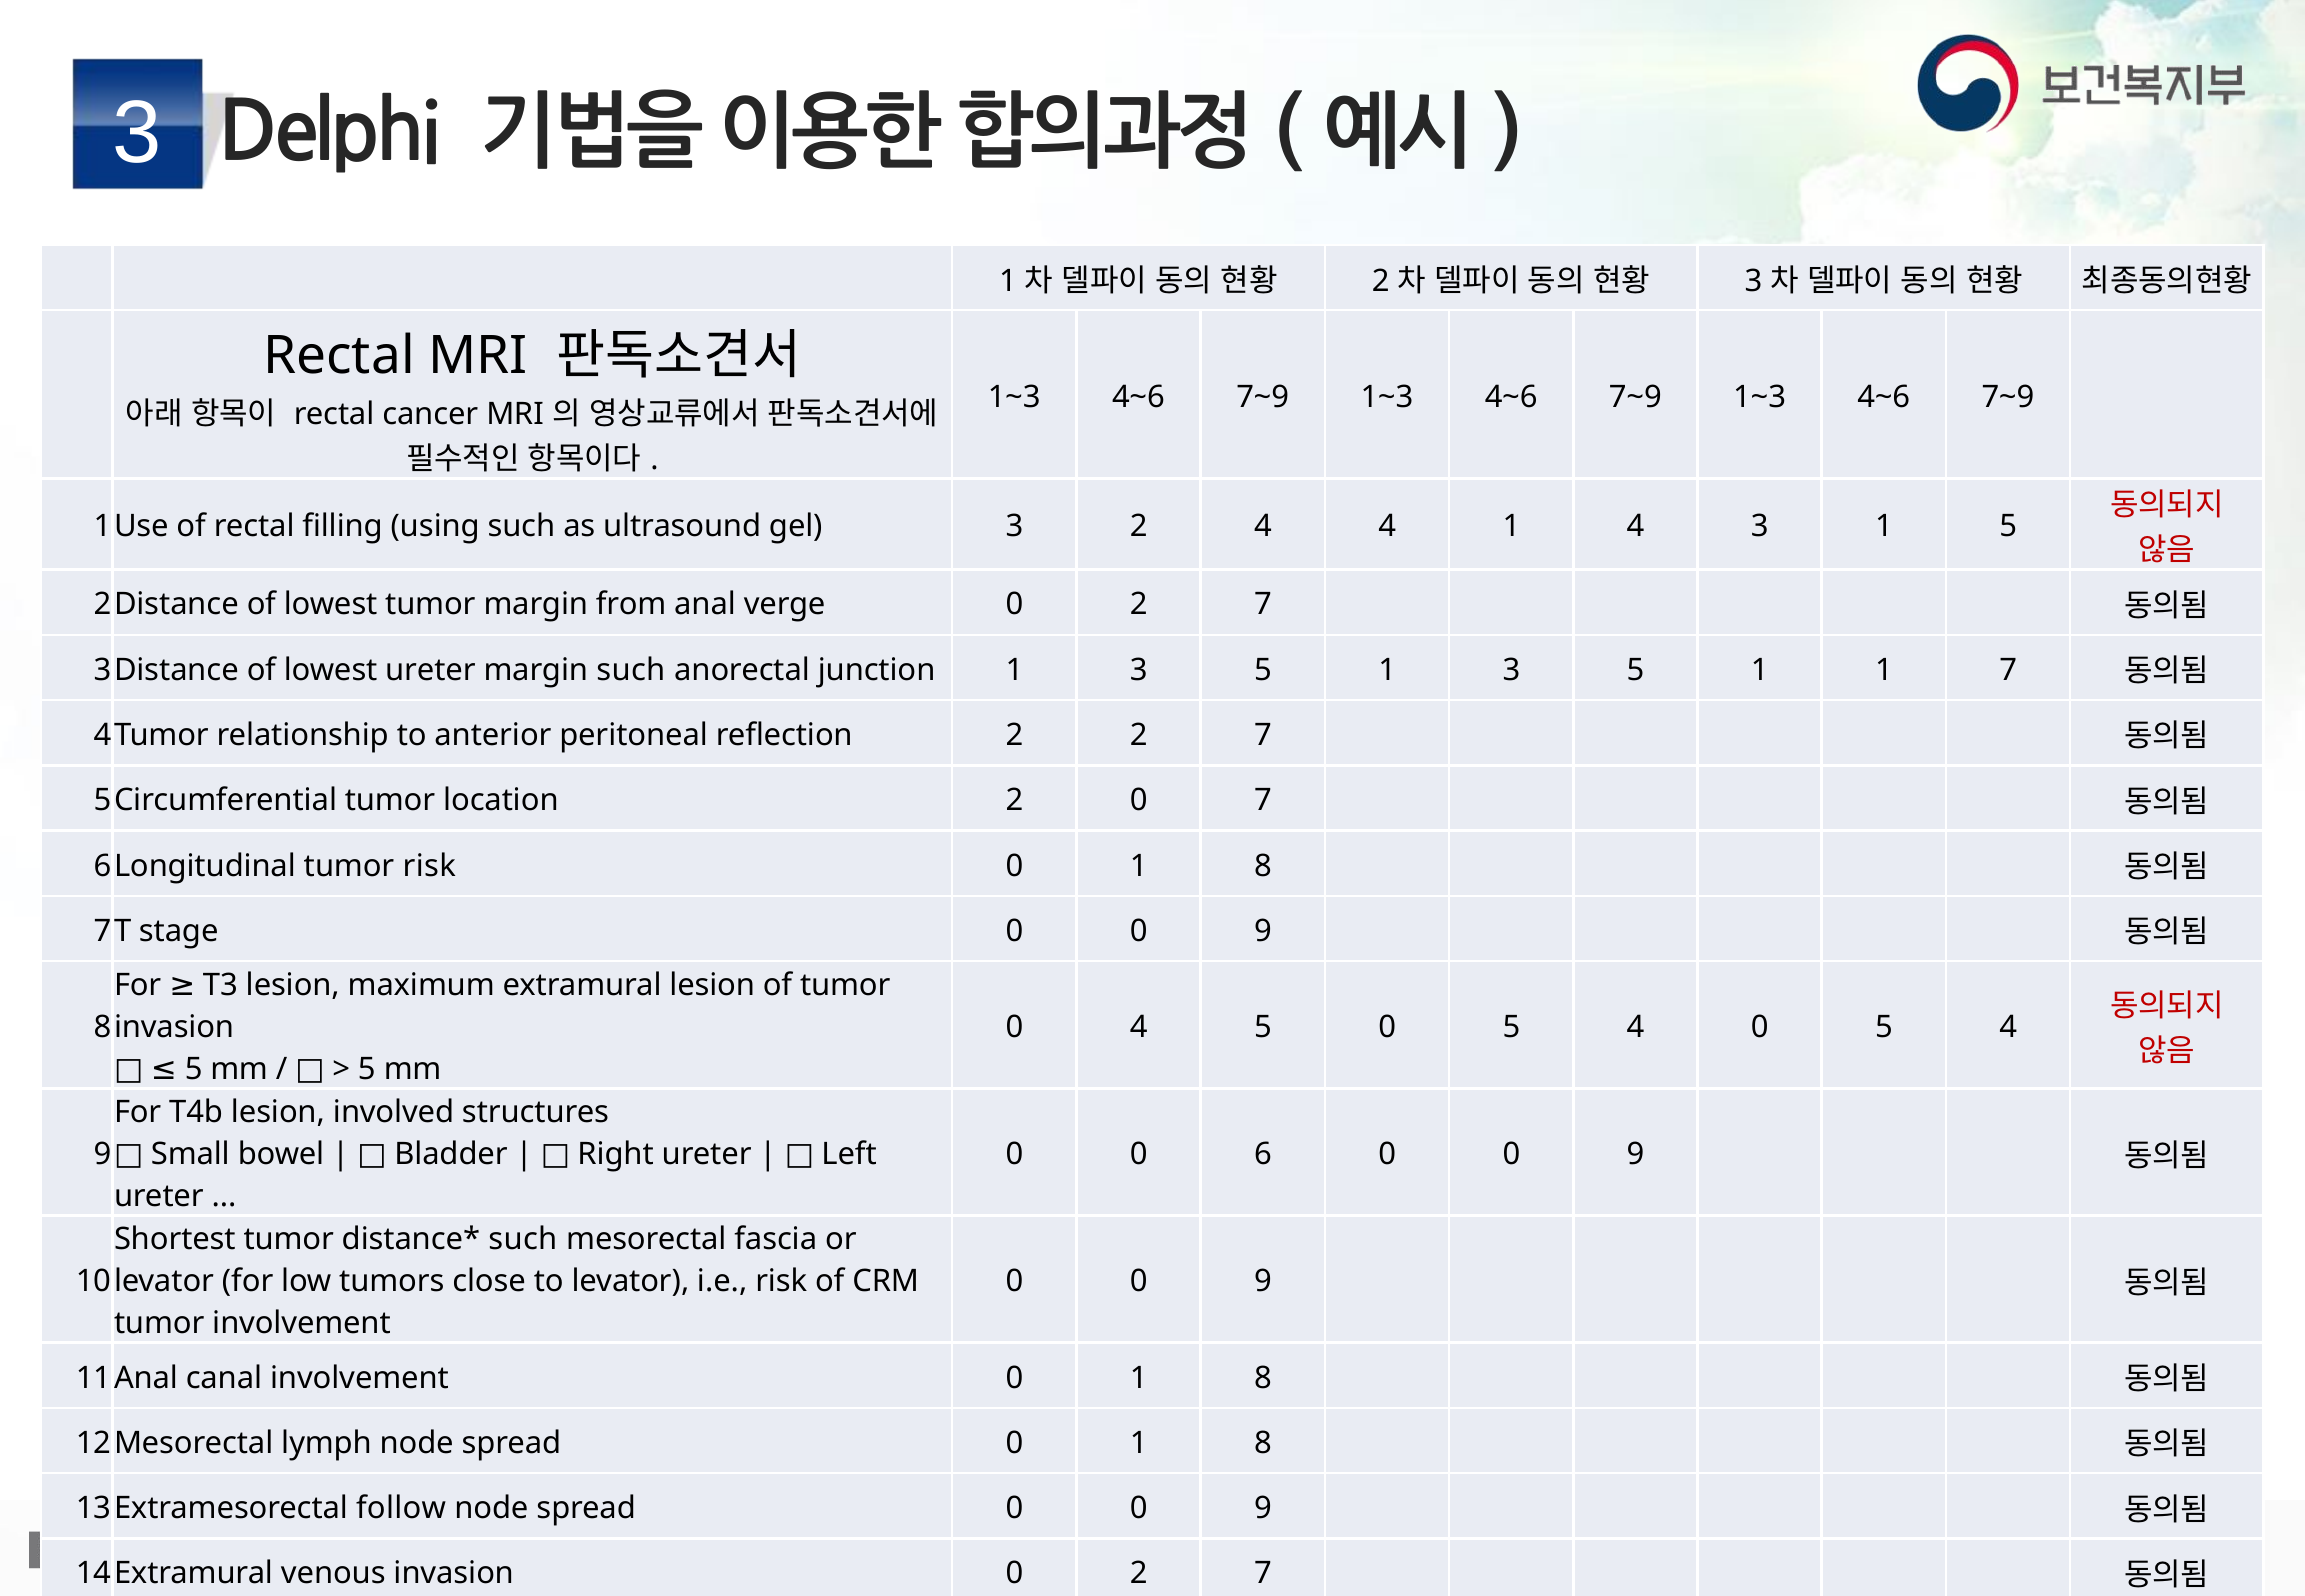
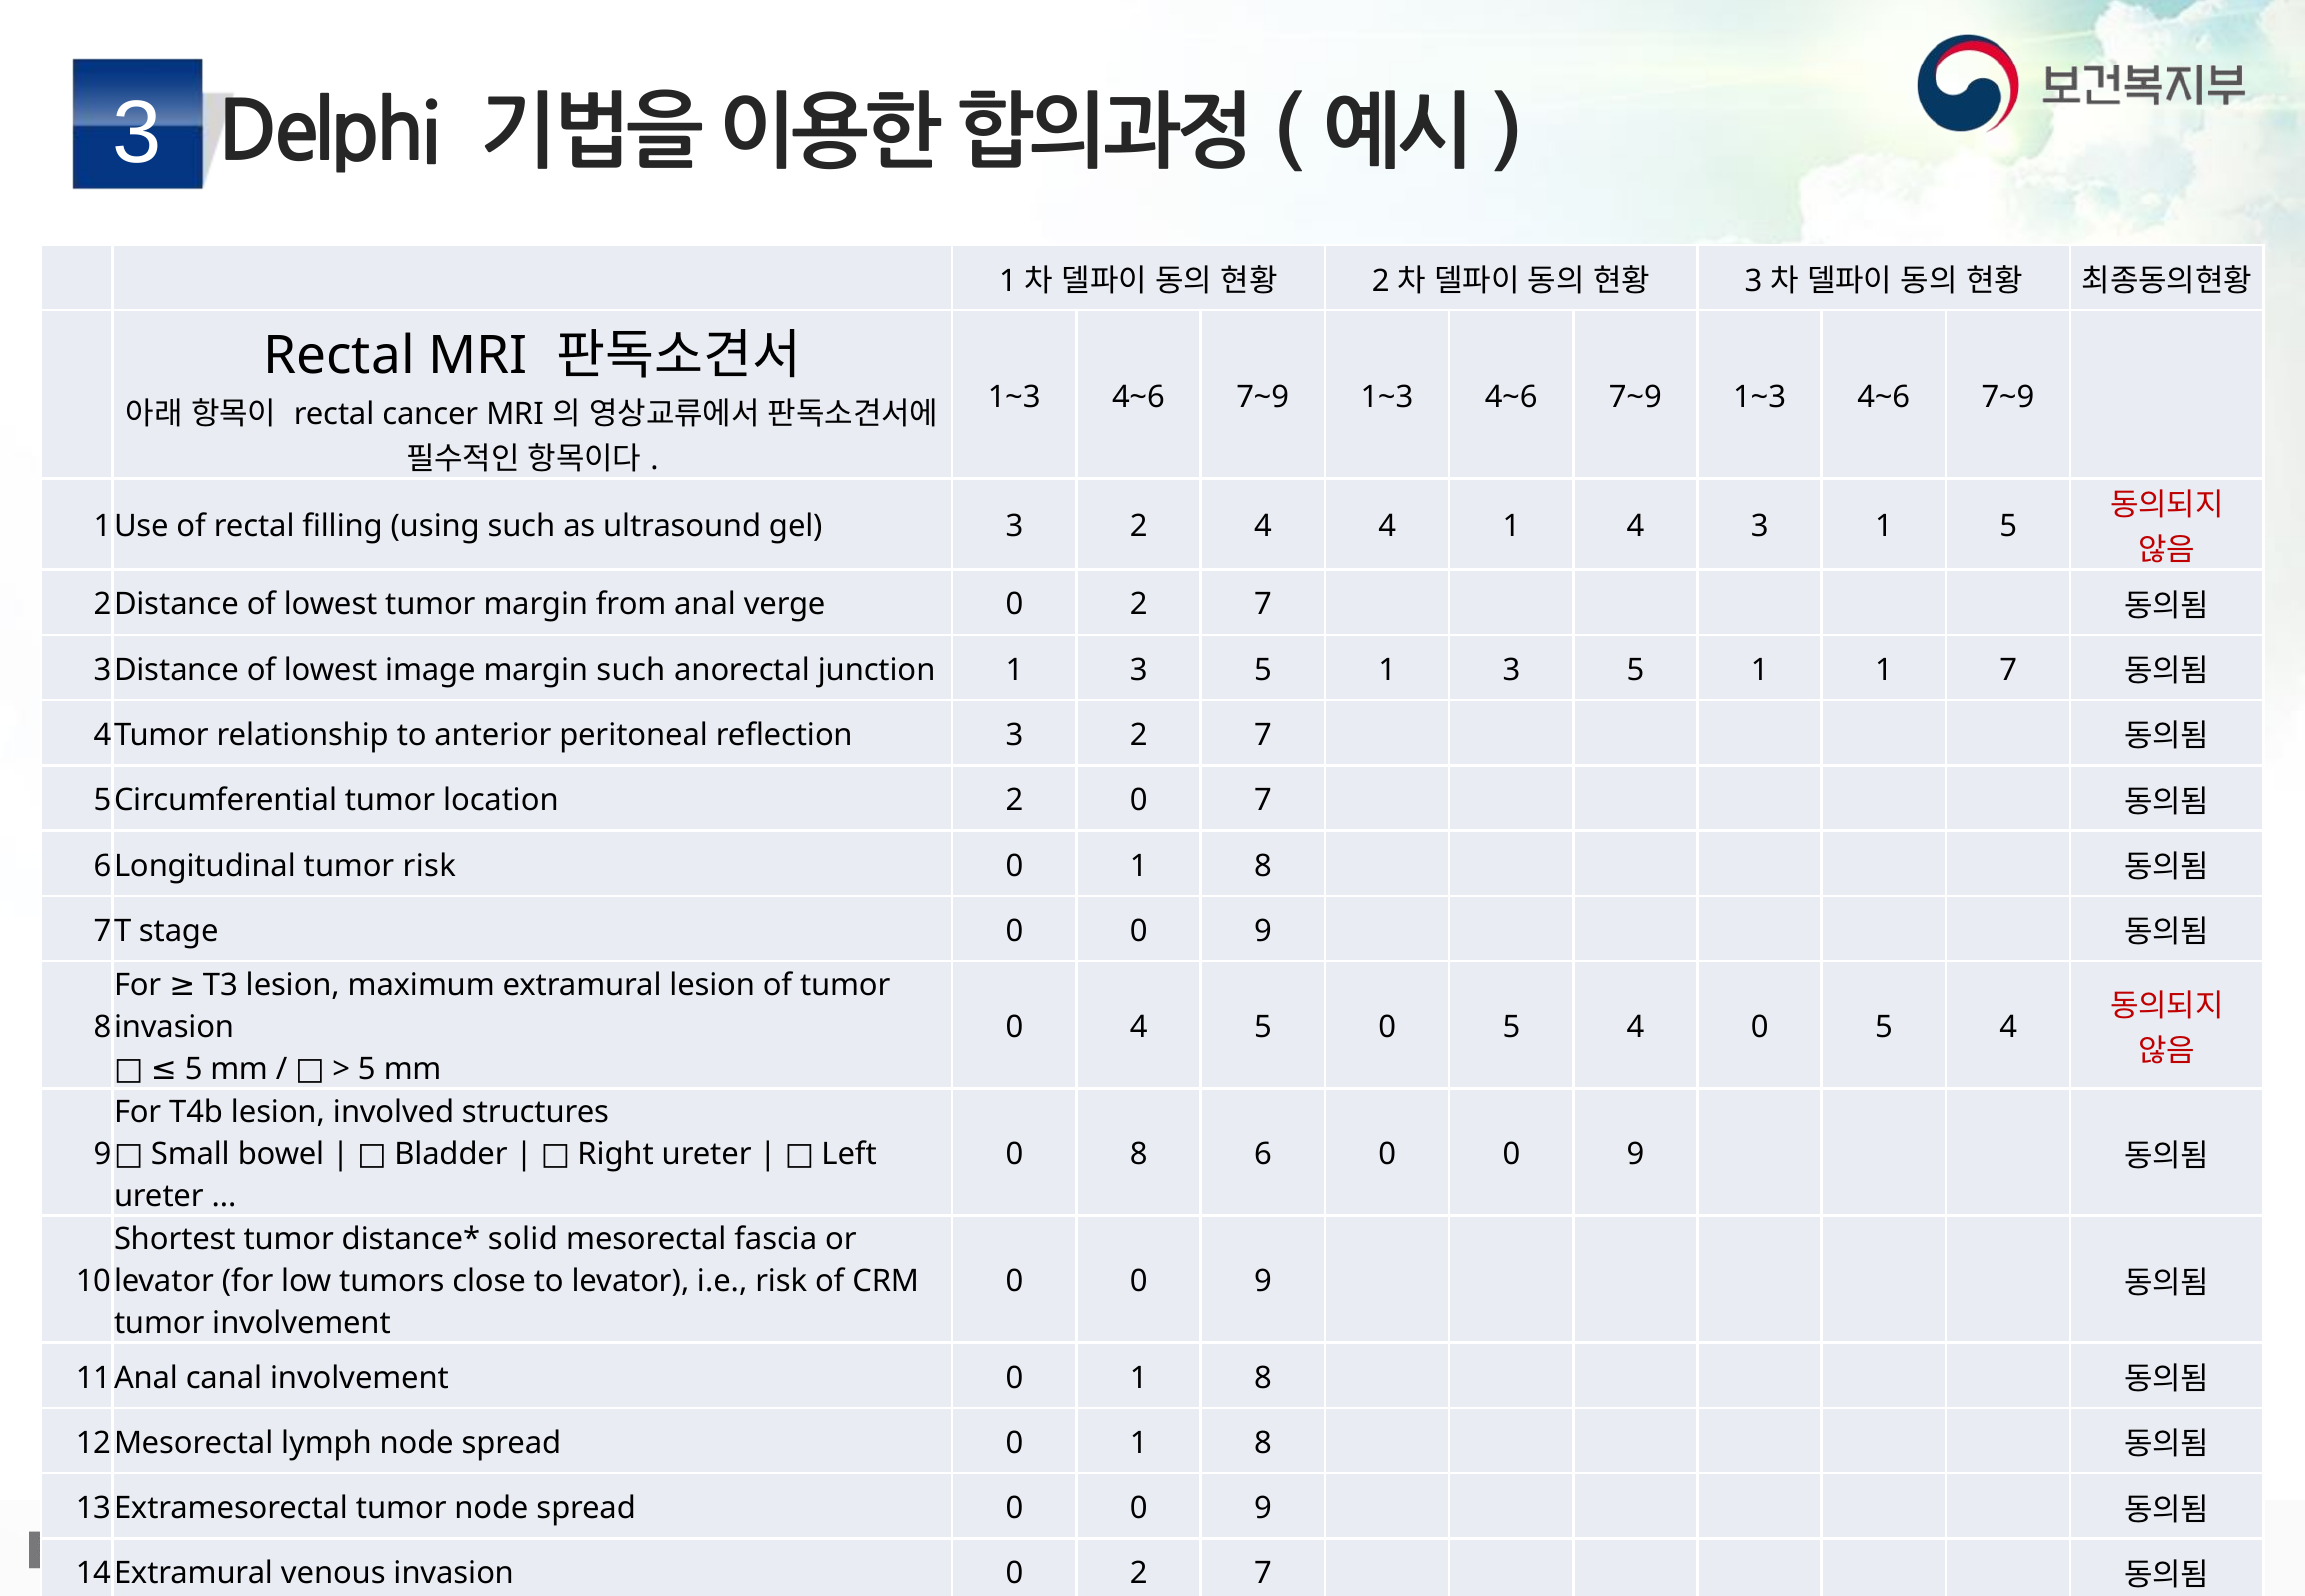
lowest ureter: ureter -> image
reflection 2: 2 -> 3
0 at (1139, 1154): 0 -> 8
such at (523, 1239): such -> solid
follow at (401, 1508): follow -> tumor
